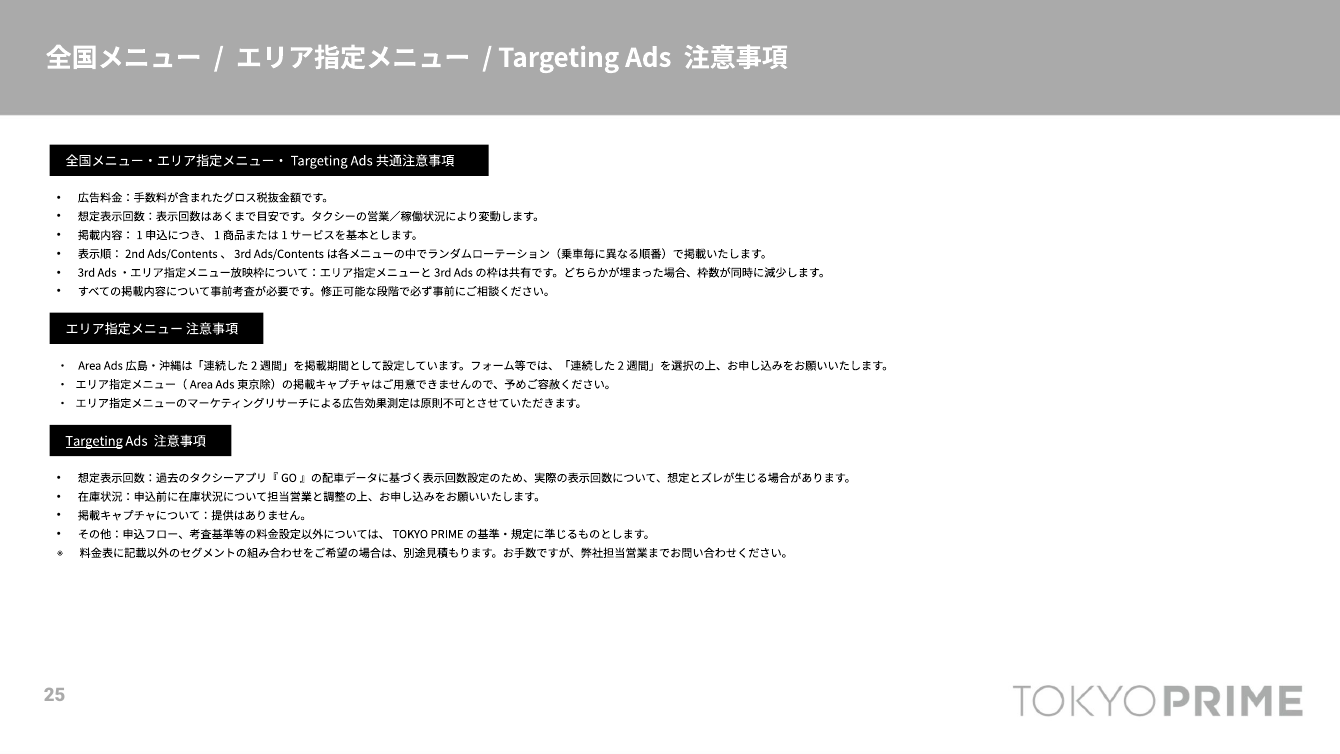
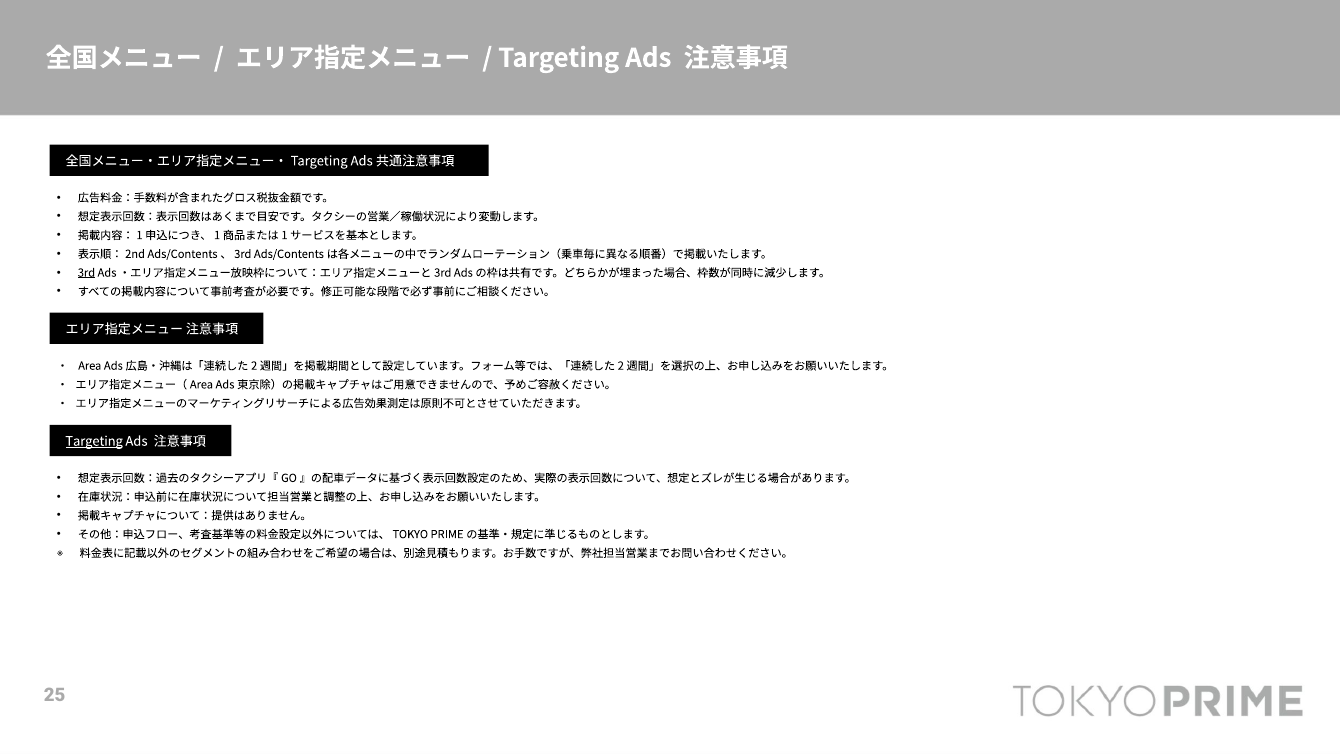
3rd underline: none -> present
